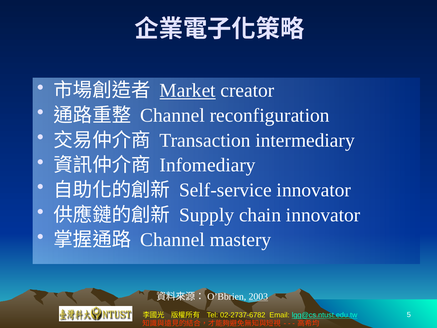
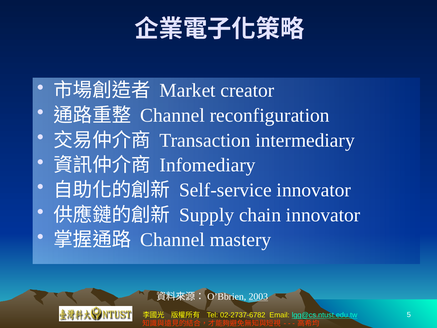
Market underline: present -> none
